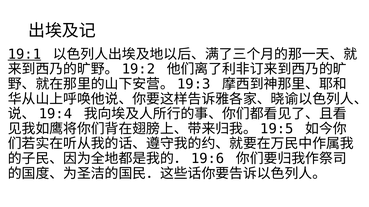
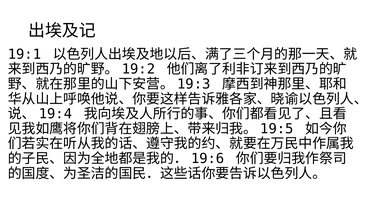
19:1 underline: present -> none
